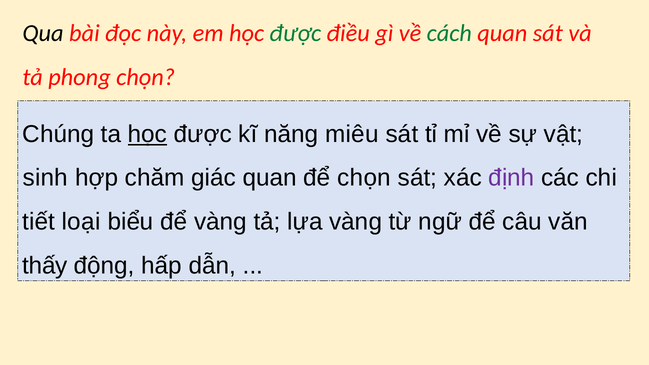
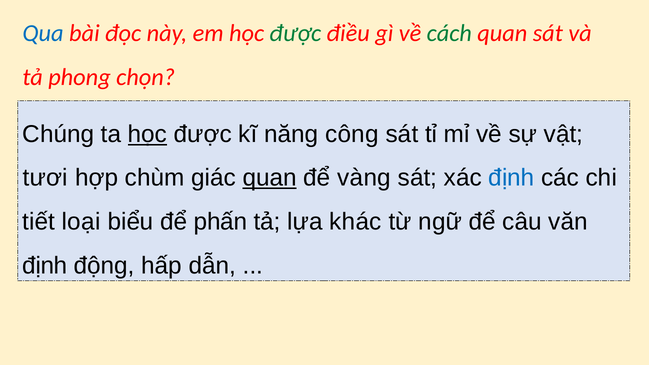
Qua colour: black -> blue
miêu: miêu -> công
sinh: sinh -> tươi
chăm: chăm -> chùm
quan at (270, 178) underline: none -> present
để chọn: chọn -> vàng
định at (511, 178) colour: purple -> blue
để vàng: vàng -> phấn
lựa vàng: vàng -> khác
thấy at (45, 266): thấy -> định
